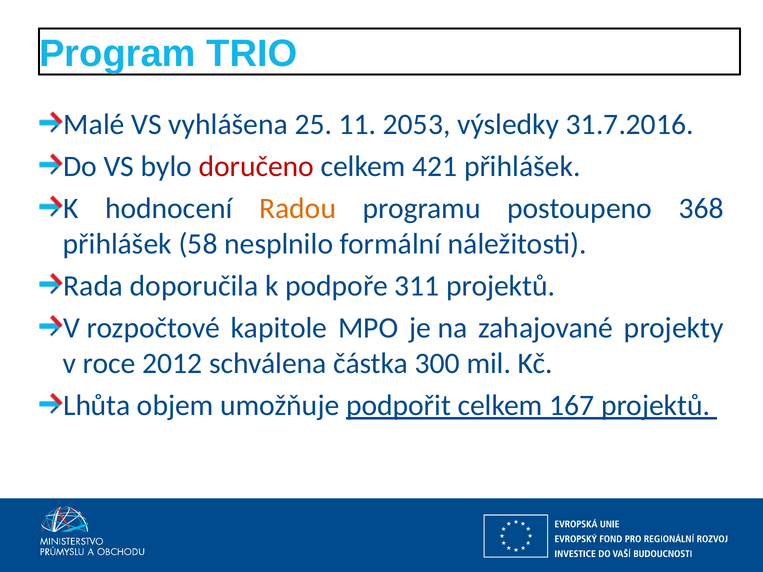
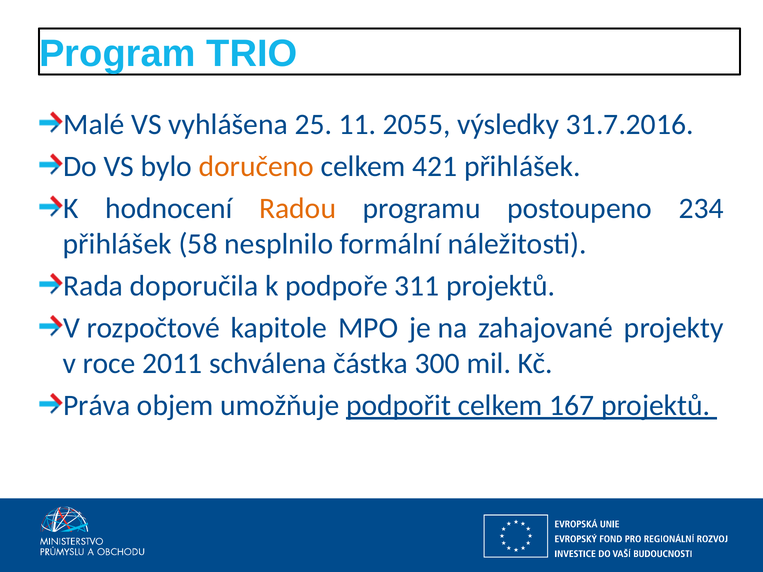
2053: 2053 -> 2055
doručeno colour: red -> orange
368: 368 -> 234
2012: 2012 -> 2011
Lhůta: Lhůta -> Práva
